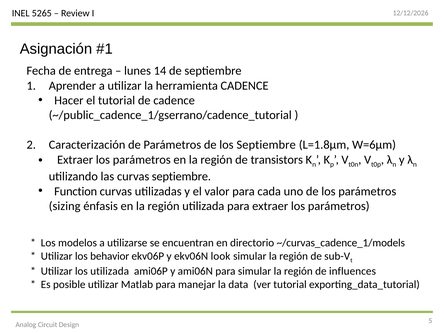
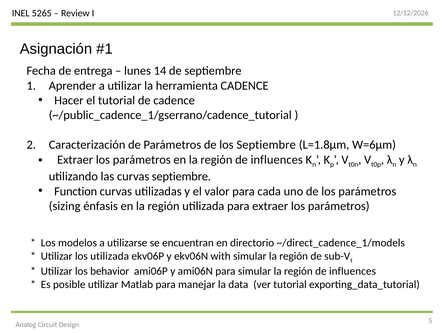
transistors at (277, 160): transistors -> influences
~/curvas_cadence_1/models: ~/curvas_cadence_1/models -> ~/direct_cadence_1/models
los behavior: behavior -> utilizada
look: look -> with
los utilizada: utilizada -> behavior
